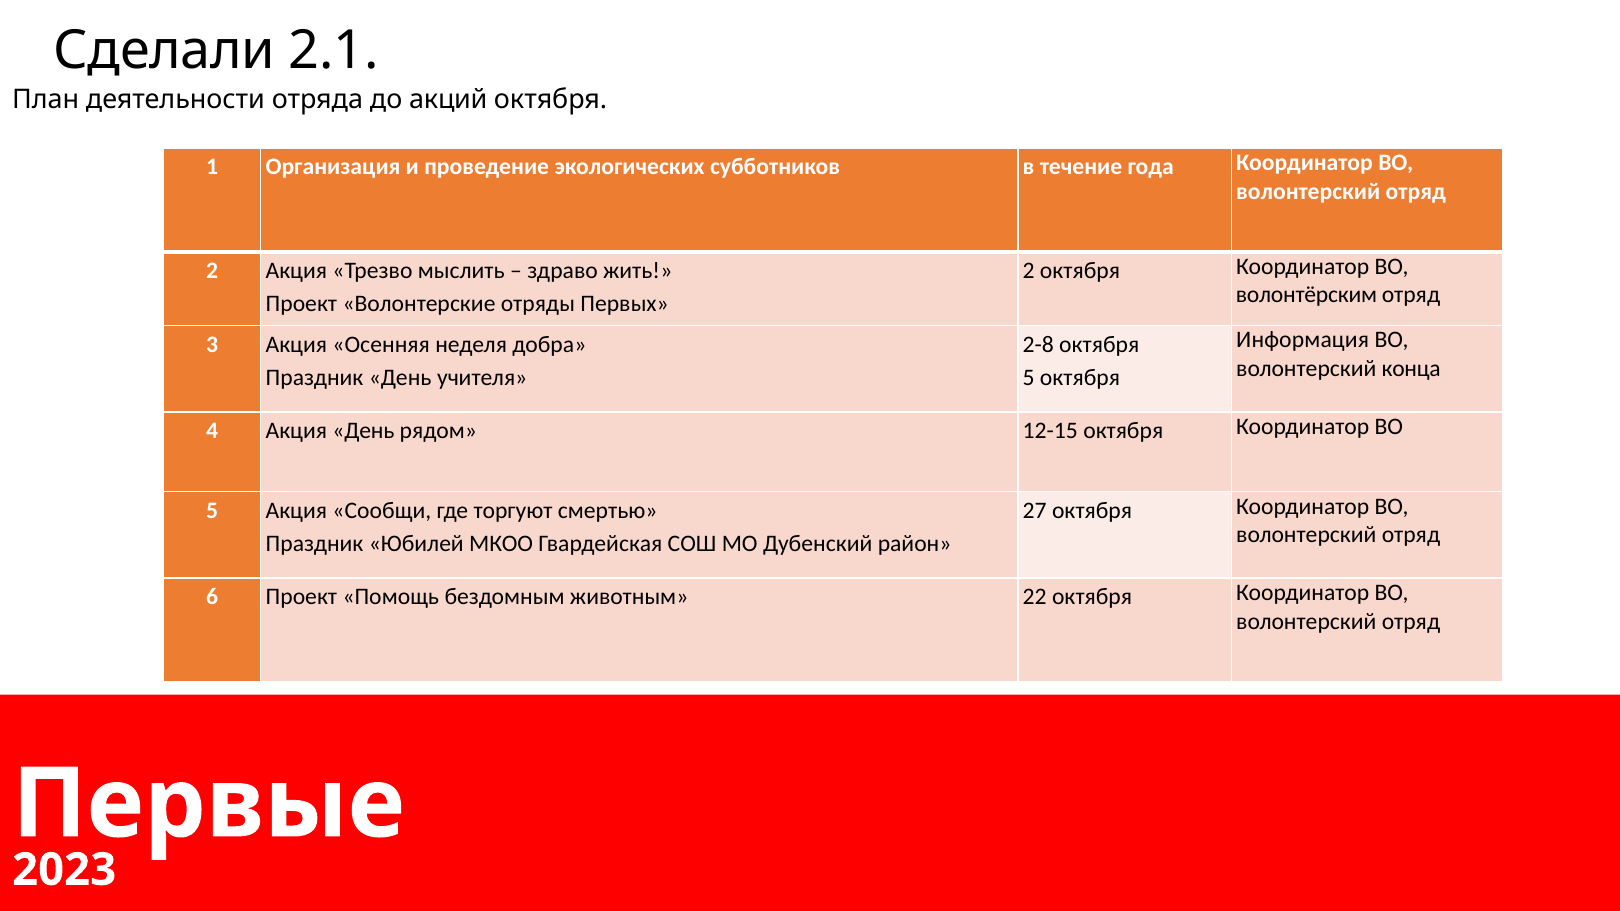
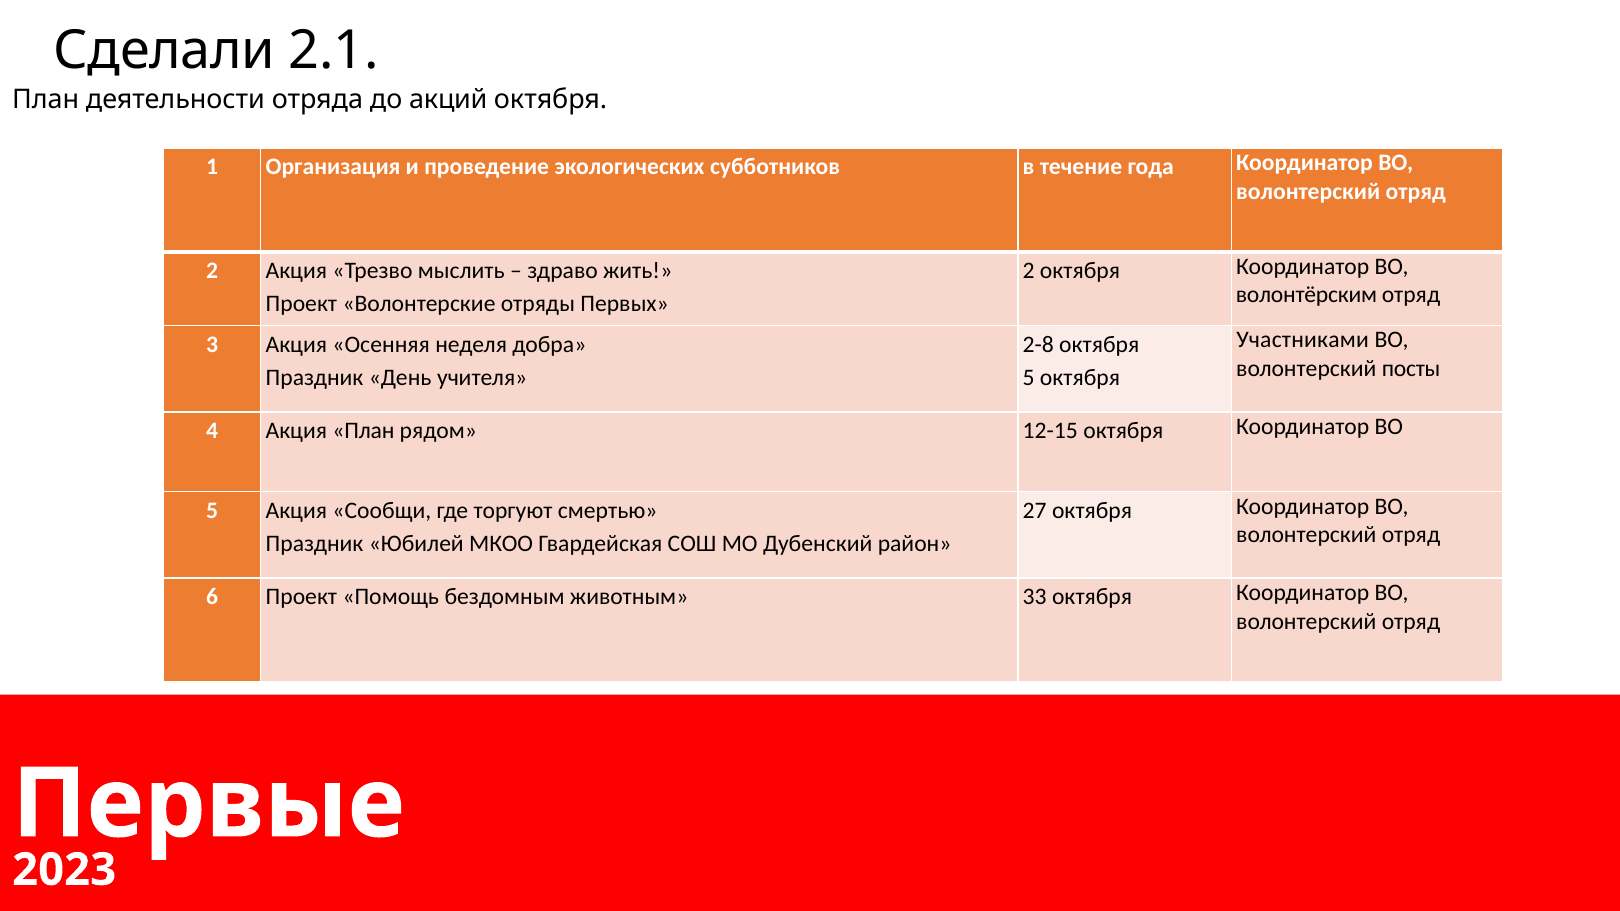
Информация: Информация -> Участниками
конца: конца -> посты
Акция День: День -> План
22: 22 -> 33
